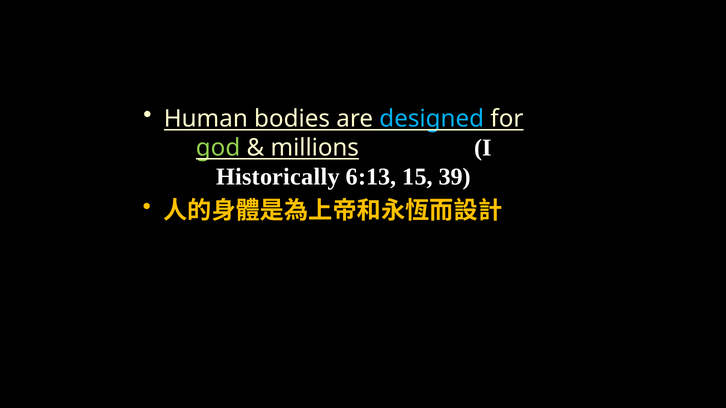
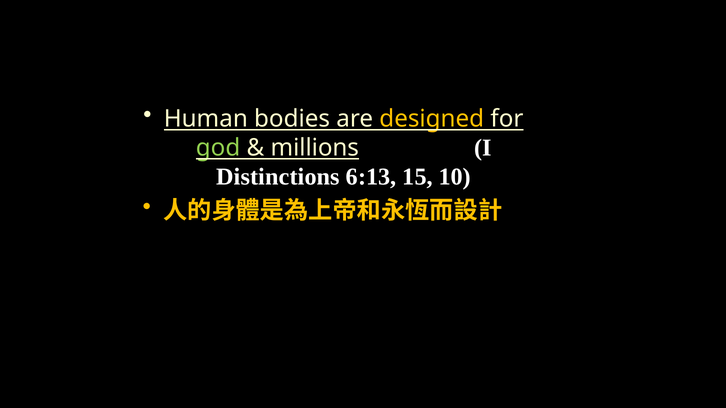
designed colour: light blue -> yellow
Historically: Historically -> Distinctions
39: 39 -> 10
